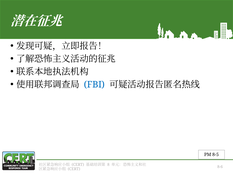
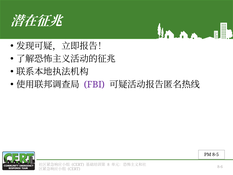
FBI colour: blue -> purple
